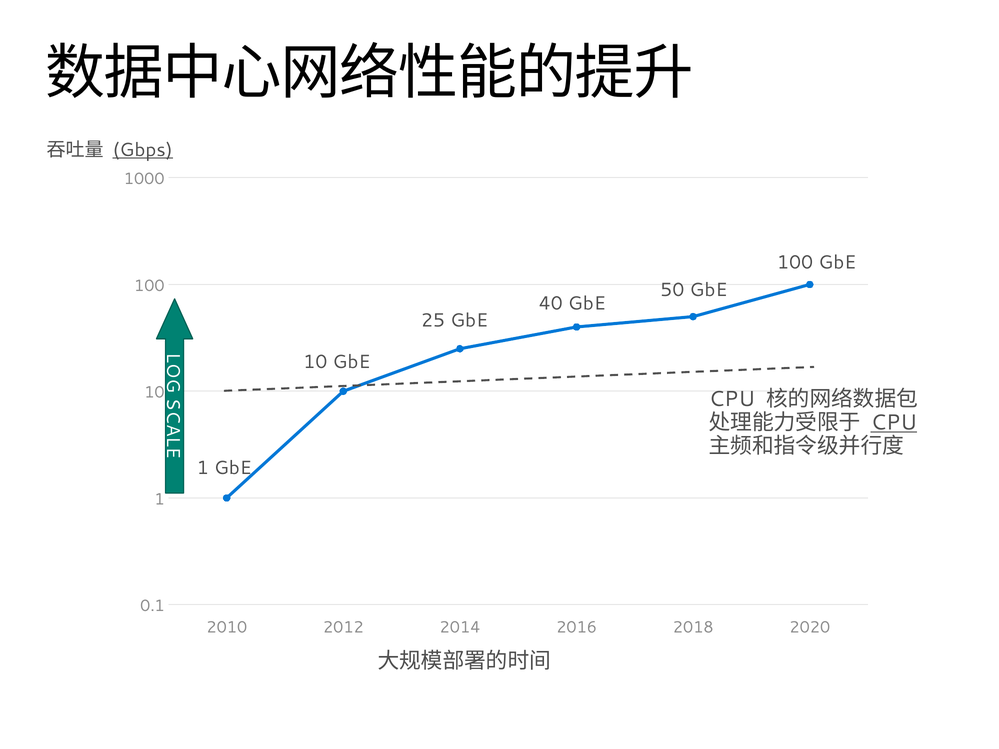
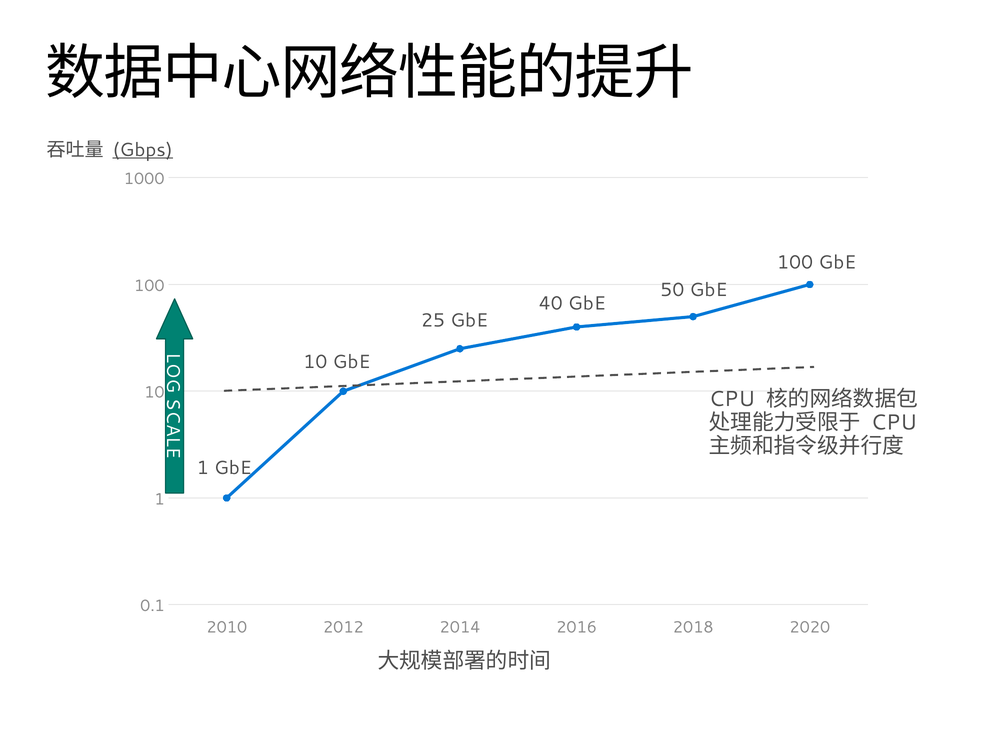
CPU at (894, 423) underline: present -> none
